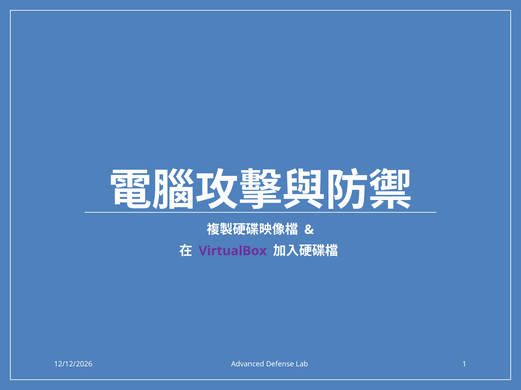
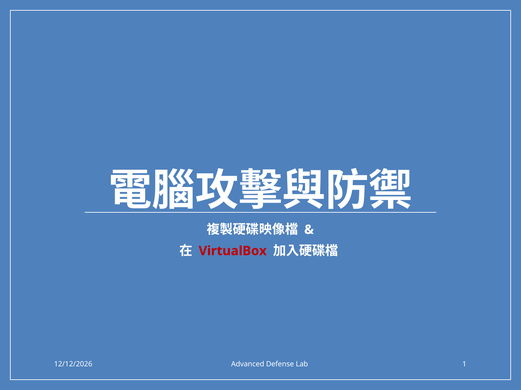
VirtualBox colour: purple -> red
